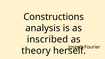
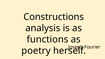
inscribed: inscribed -> functions
theory: theory -> poetry
